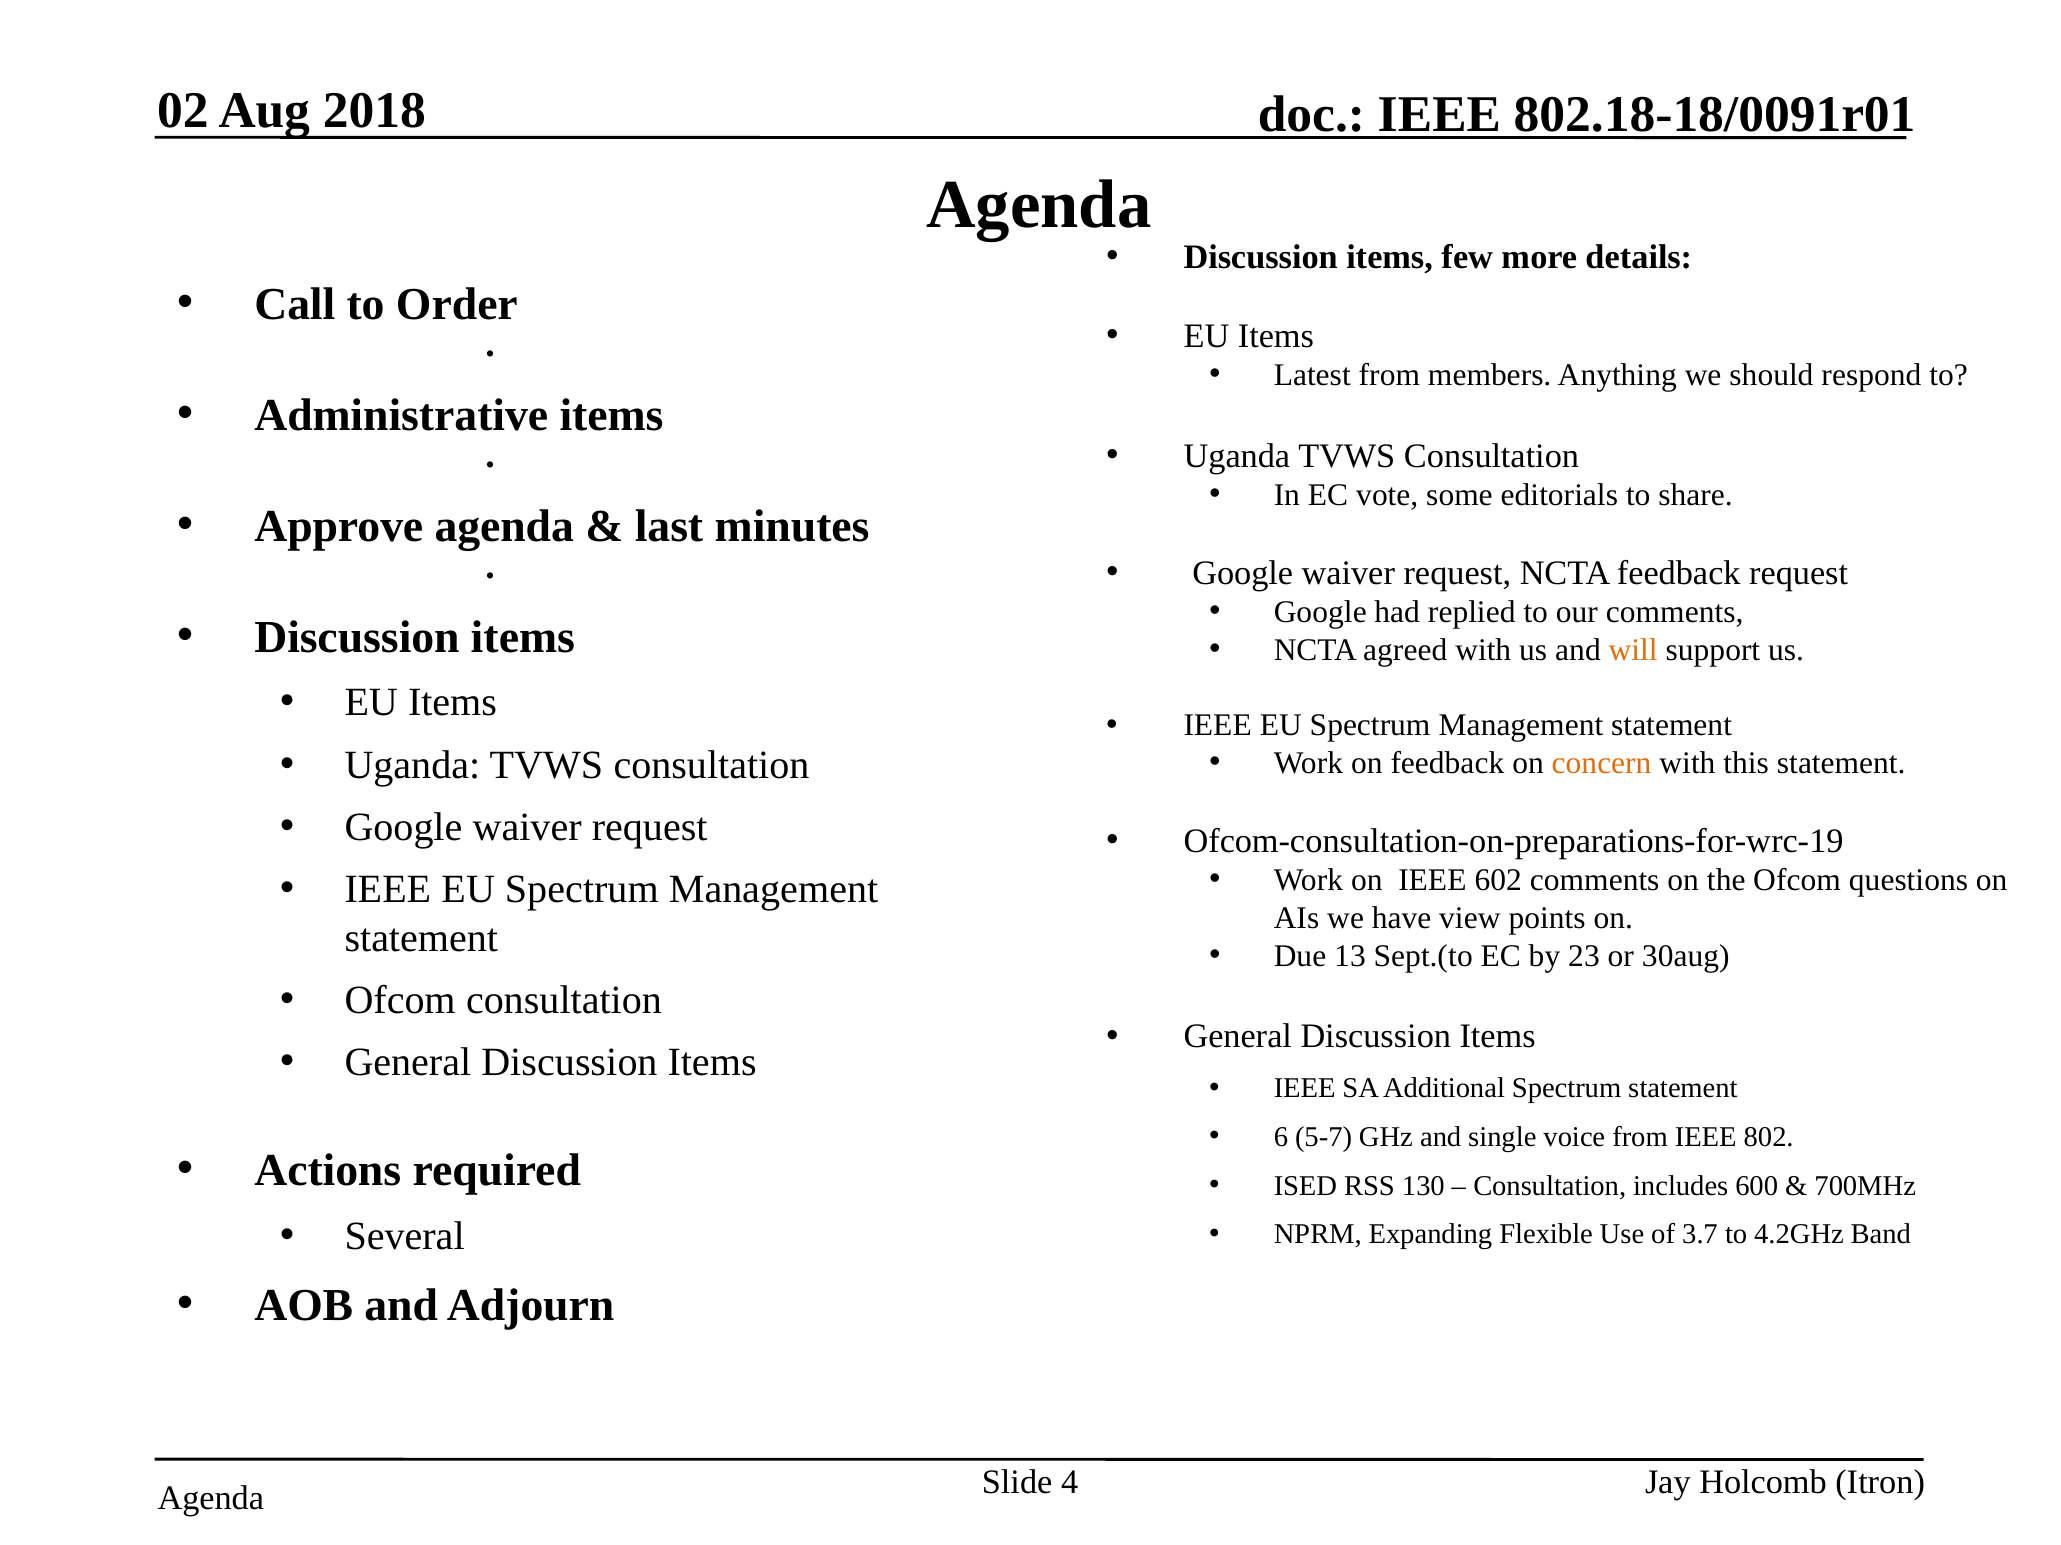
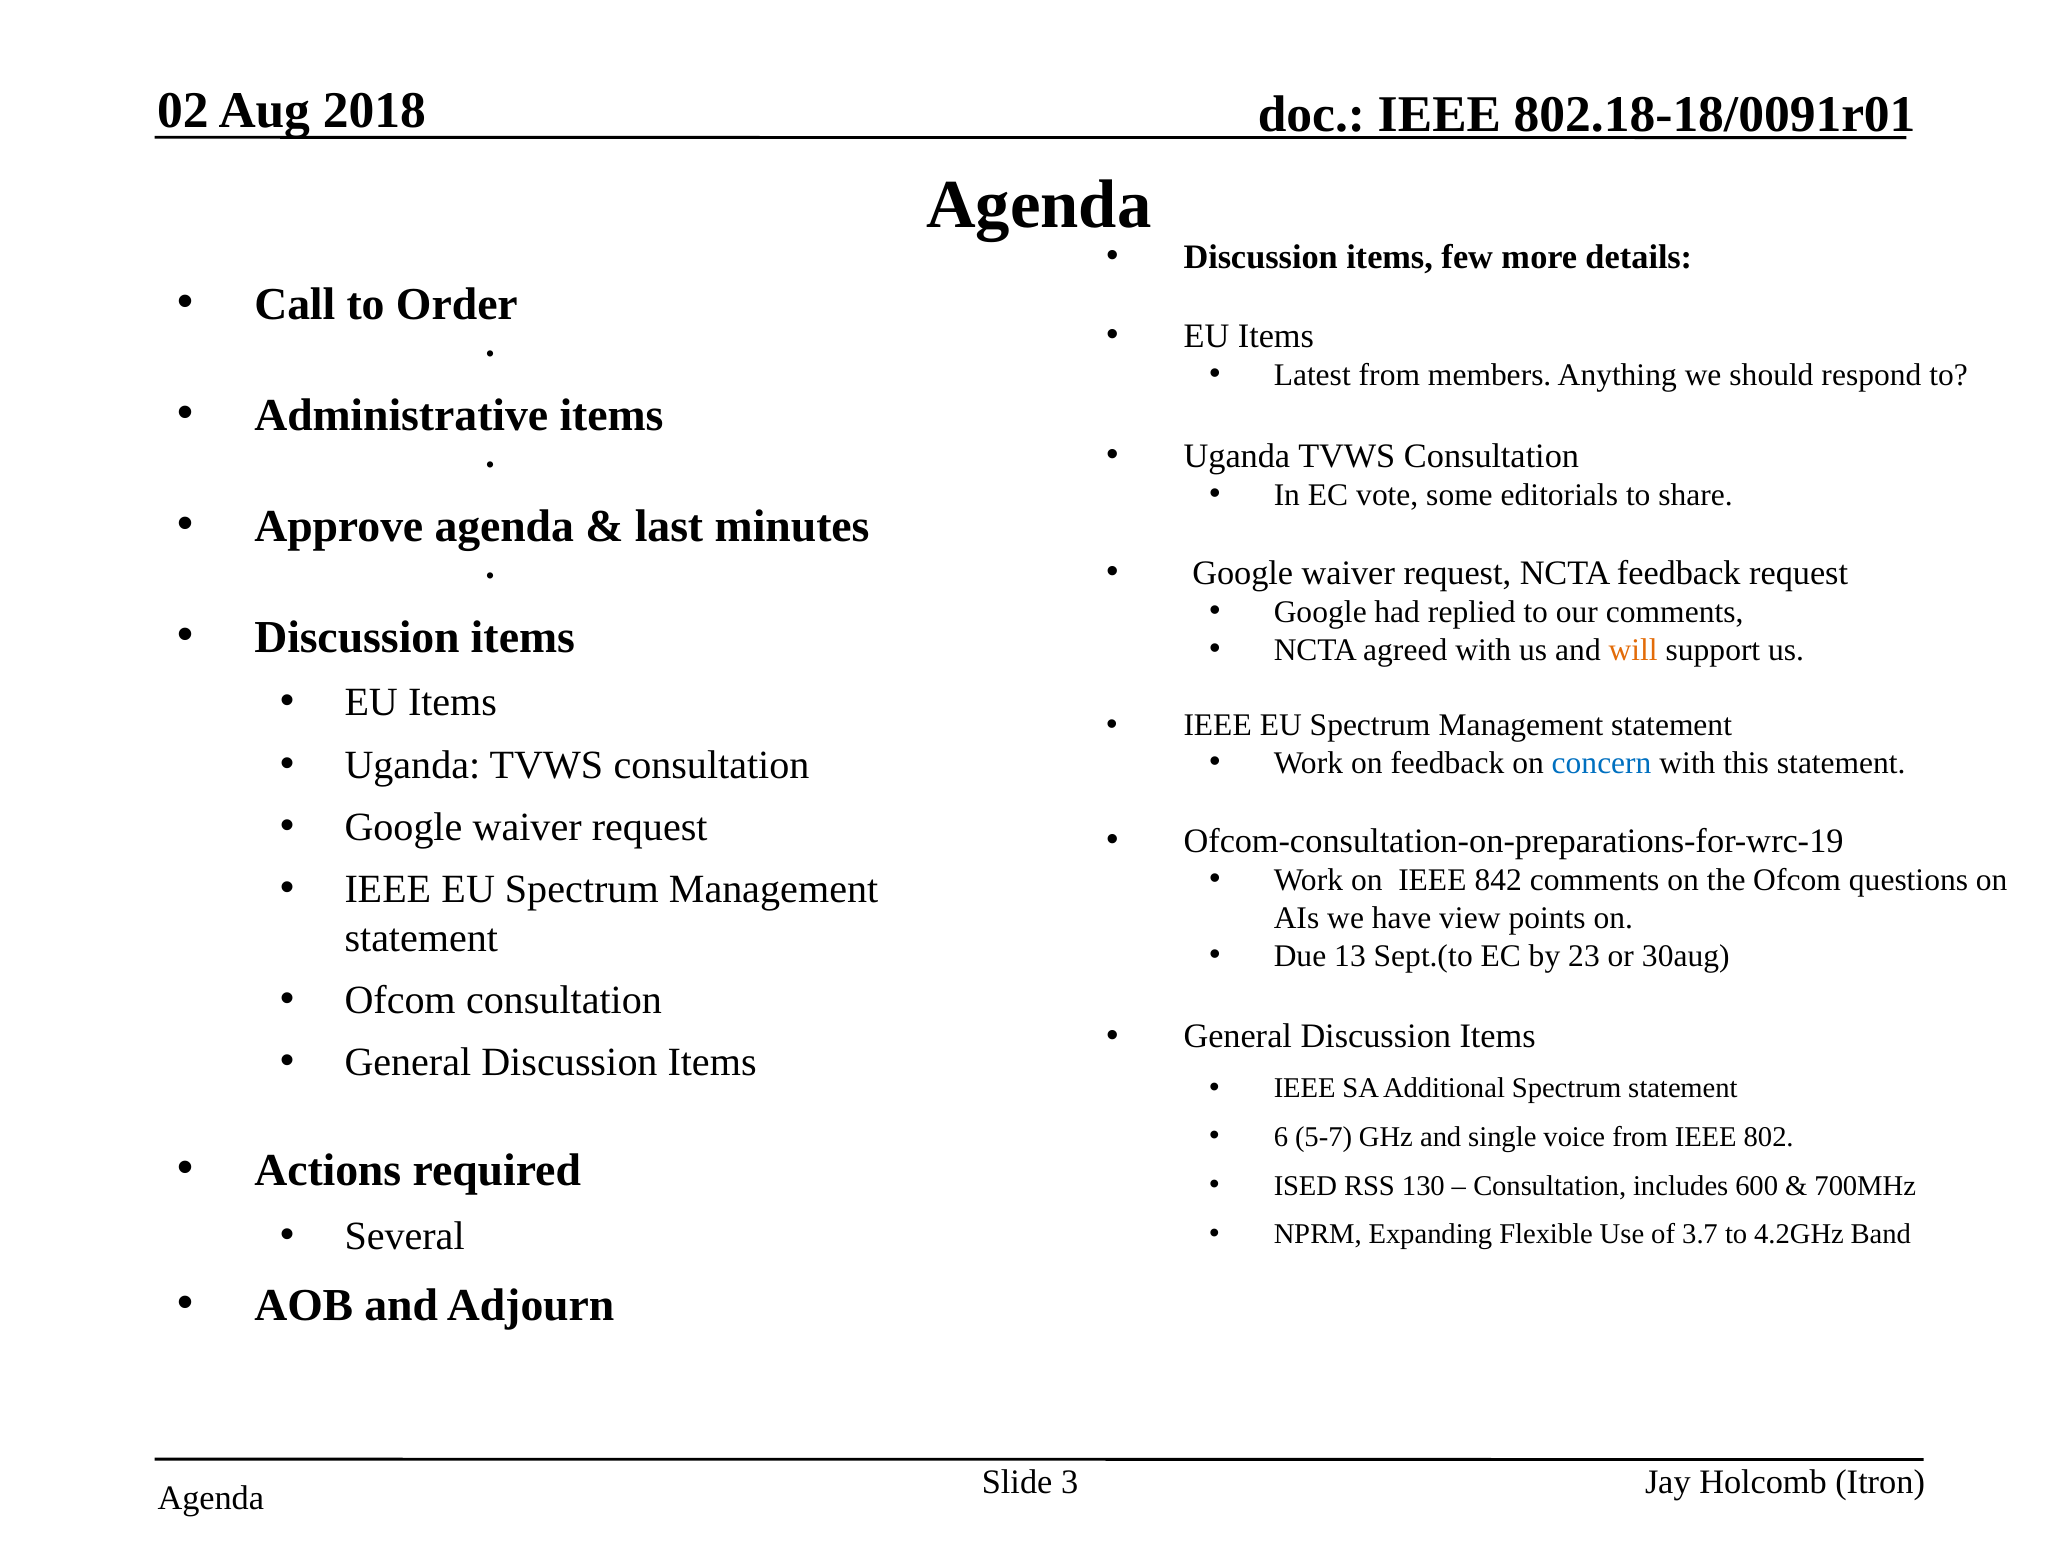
concern colour: orange -> blue
602: 602 -> 842
4: 4 -> 3
